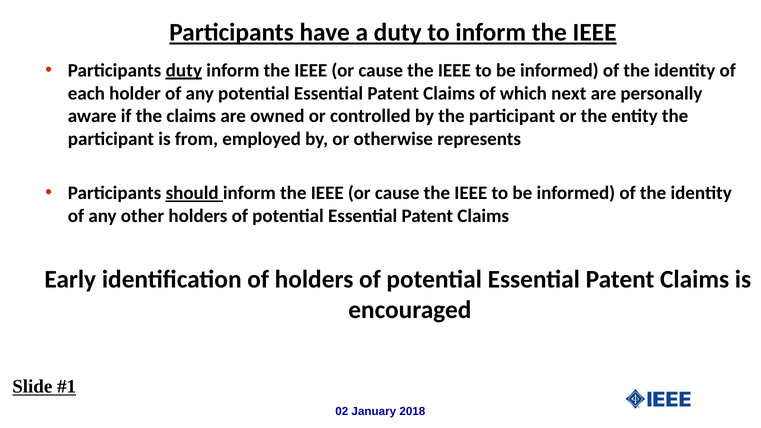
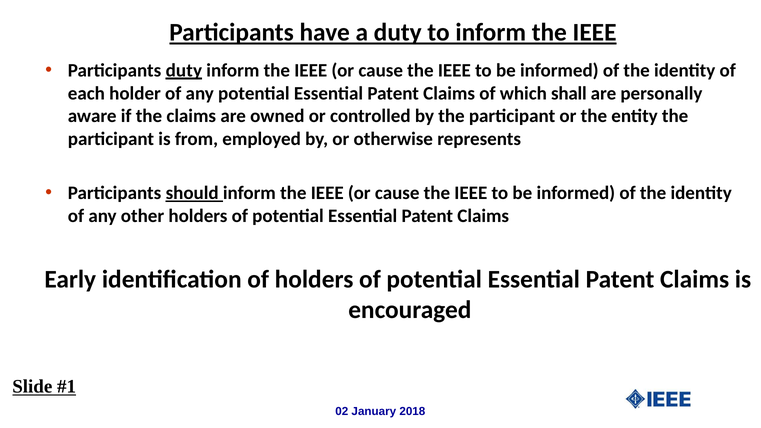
next: next -> shall
